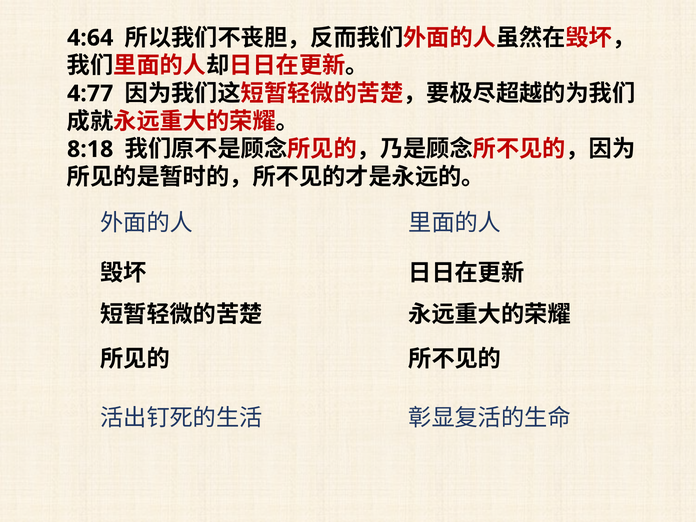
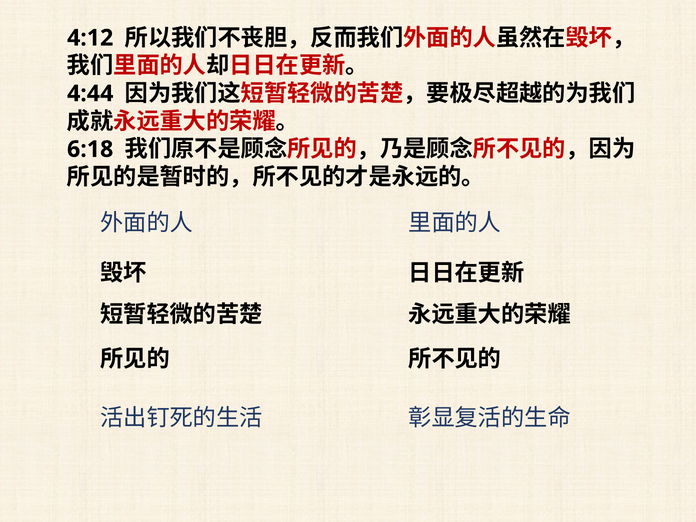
4:64: 4:64 -> 4:12
4:77: 4:77 -> 4:44
8:18: 8:18 -> 6:18
